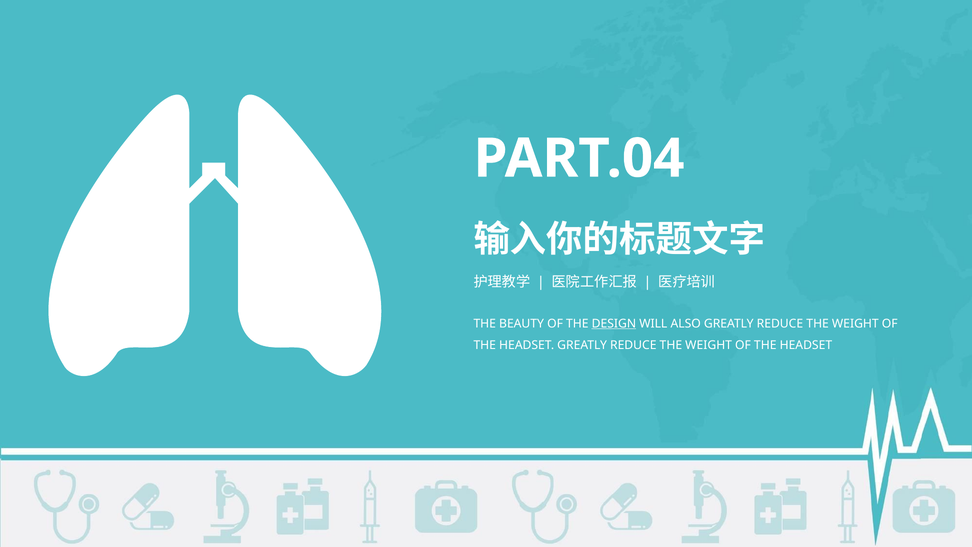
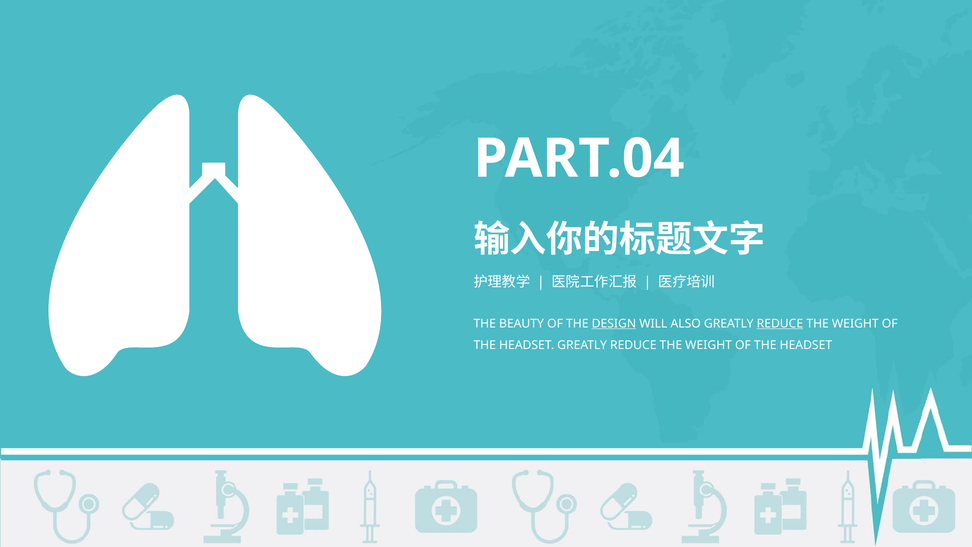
REDUCE at (780, 323) underline: none -> present
